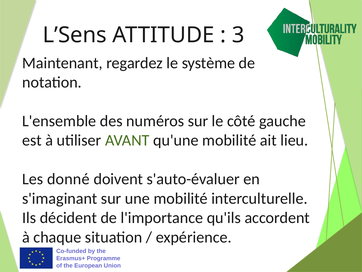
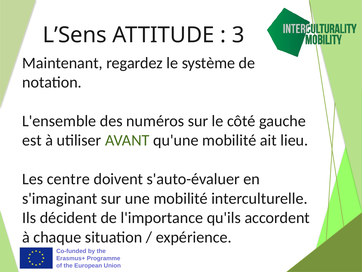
donné: donné -> centre
